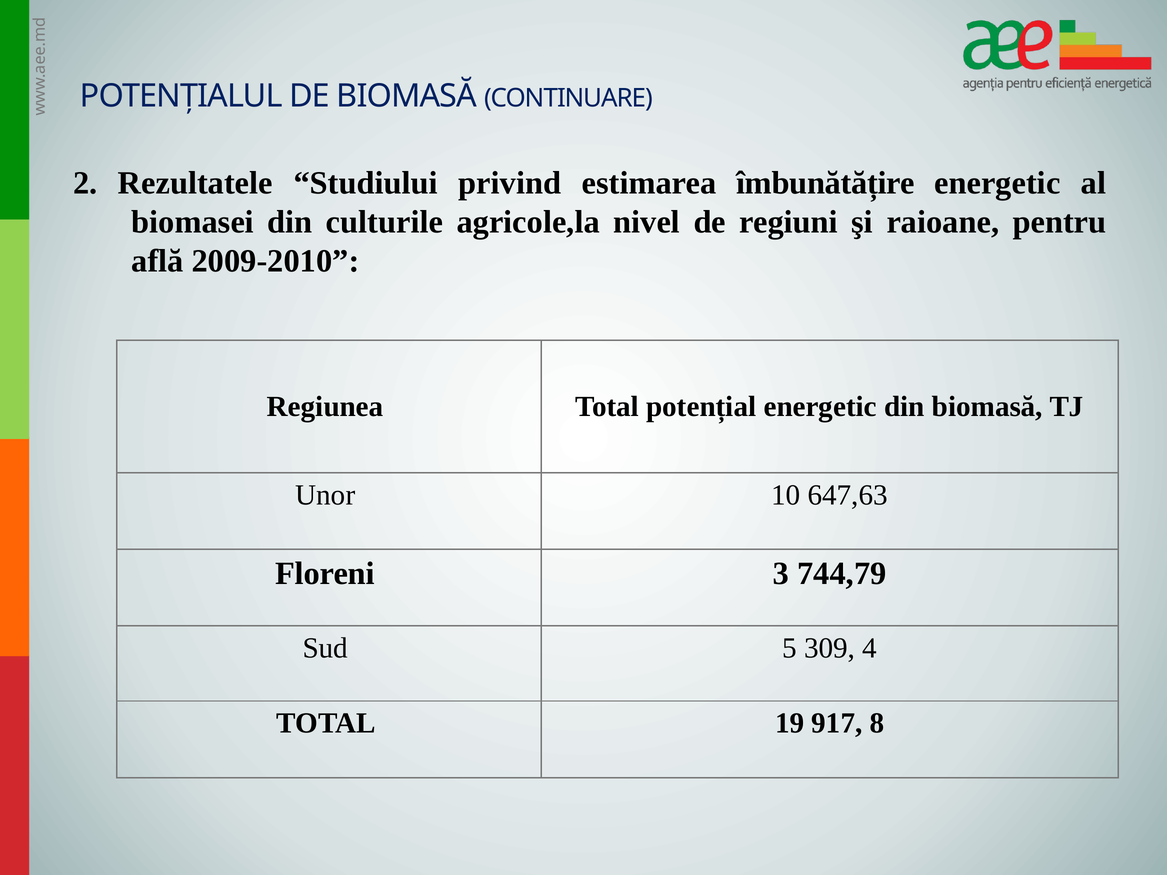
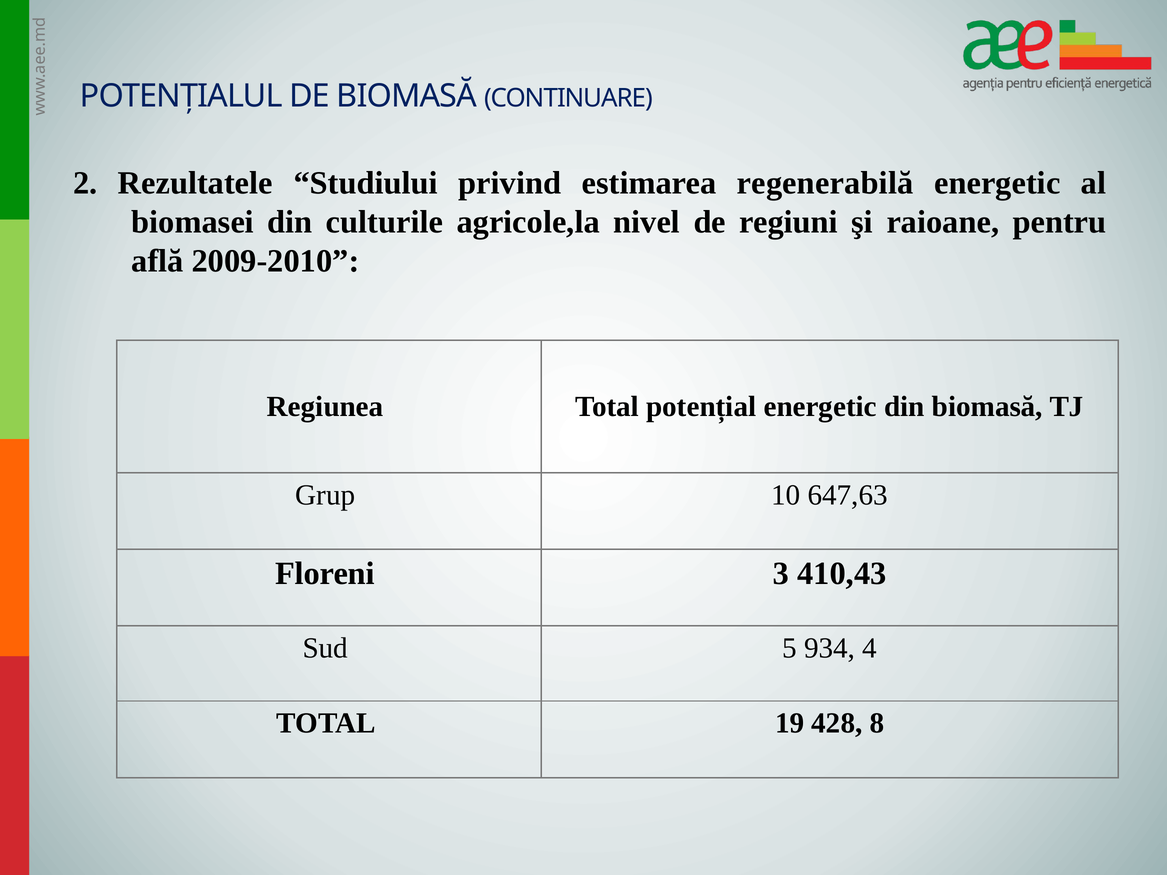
îmbunătățire: îmbunătățire -> regenerabilă
Unor: Unor -> Grup
744,79: 744,79 -> 410,43
309: 309 -> 934
917: 917 -> 428
